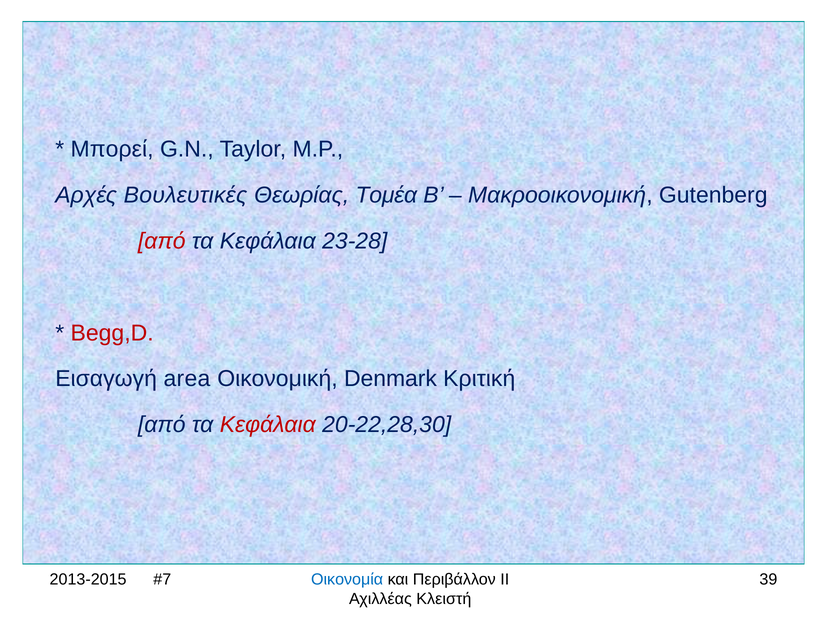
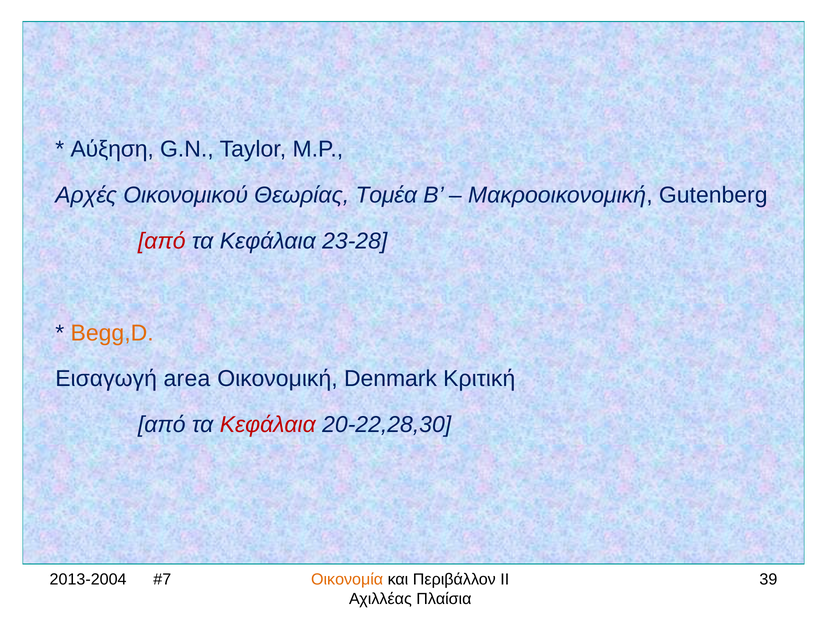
Μπορεί: Μπορεί -> Αύξηση
Βουλευτικές: Βουλευτικές -> Οικονομικού
Begg,D colour: red -> orange
2013-2015: 2013-2015 -> 2013-2004
Οικονομία colour: blue -> orange
Κλειστή: Κλειστή -> Πλαίσια
